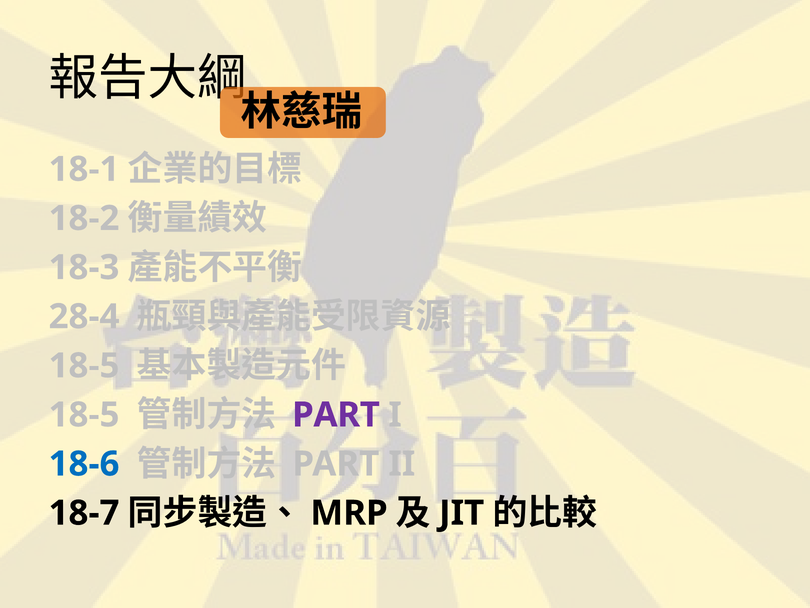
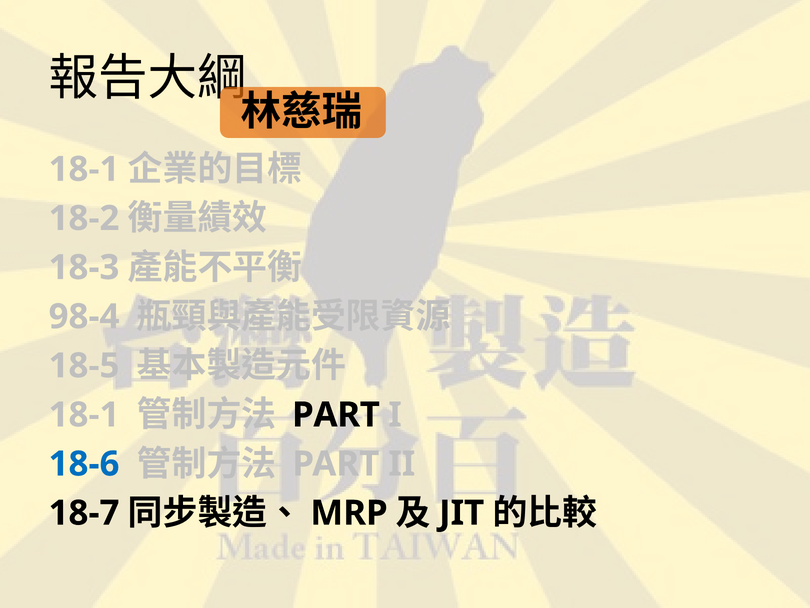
28-4: 28-4 -> 98-4
18-5 at (84, 415): 18-5 -> 18-1
PART at (336, 415) colour: purple -> black
